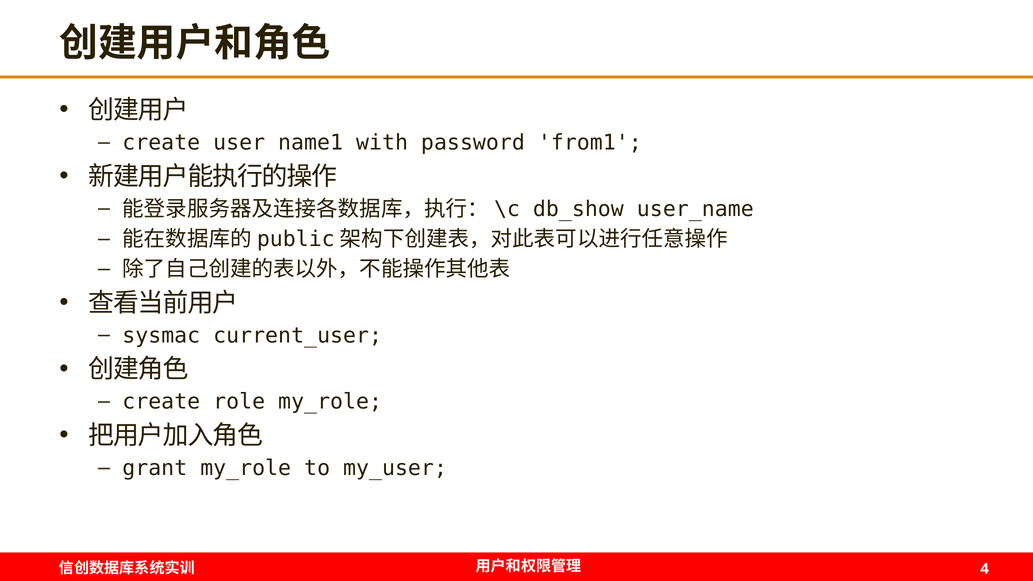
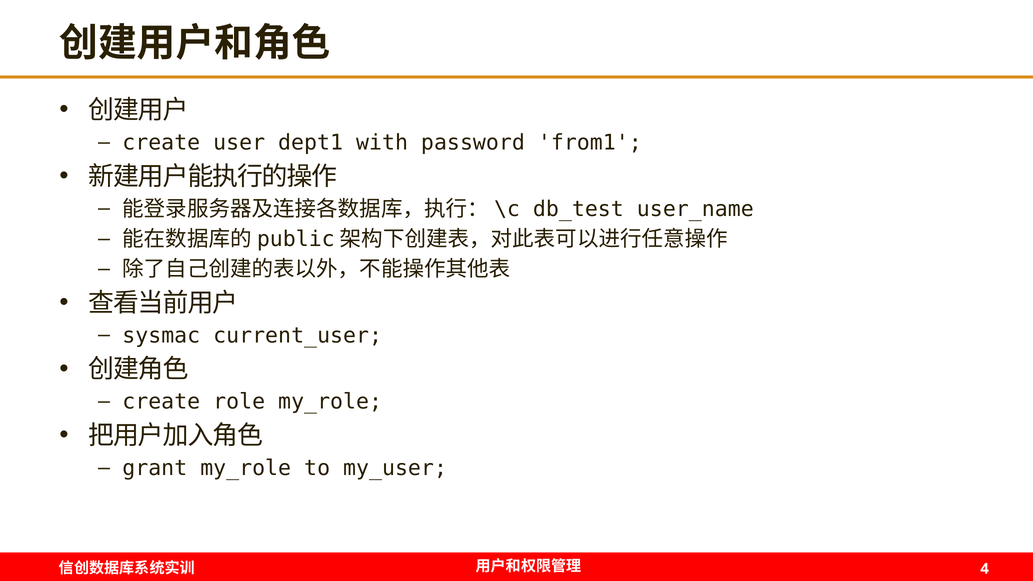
name1: name1 -> dept1
db_show: db_show -> db_test
